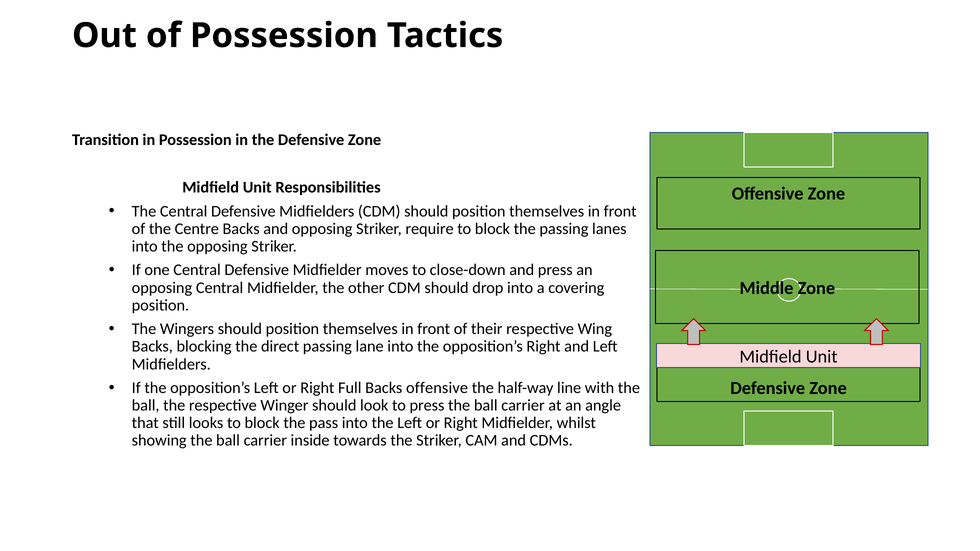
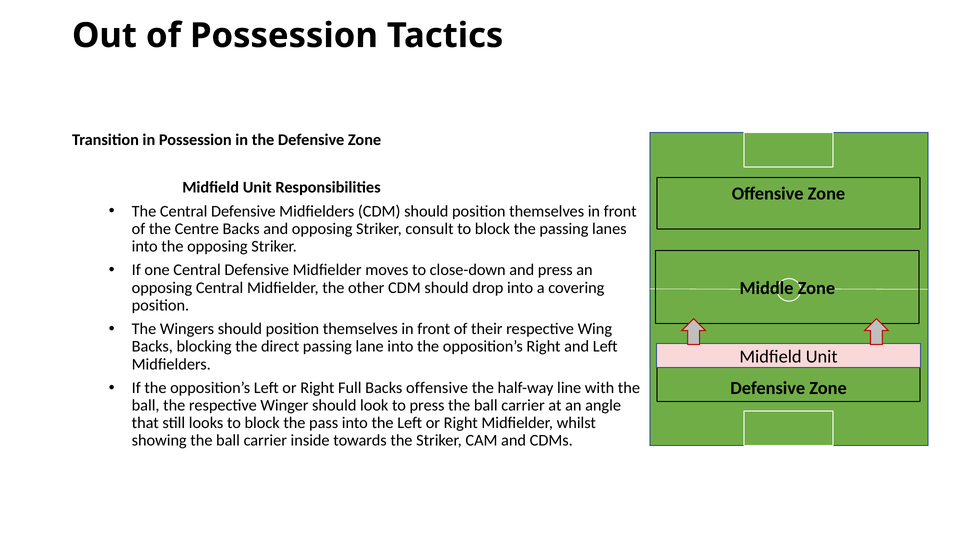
require: require -> consult
